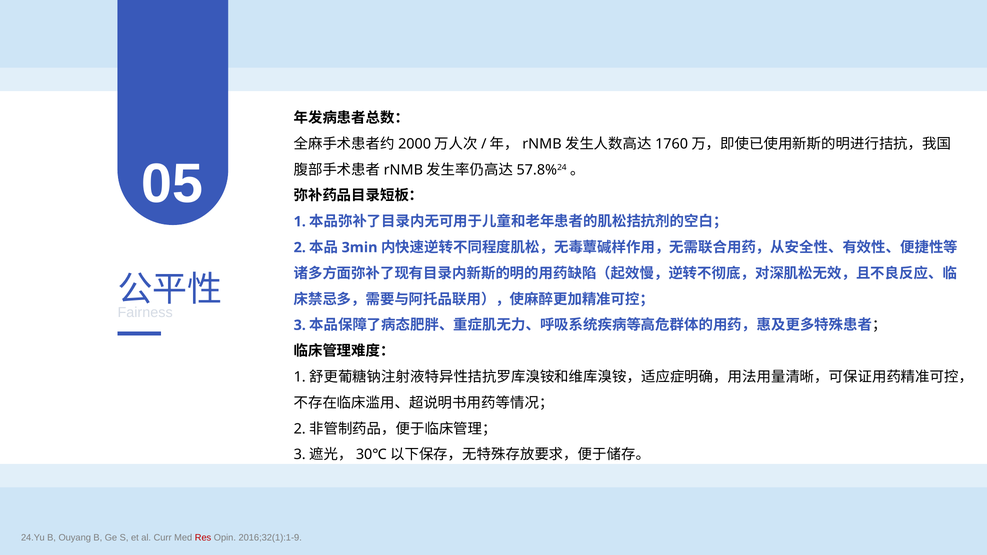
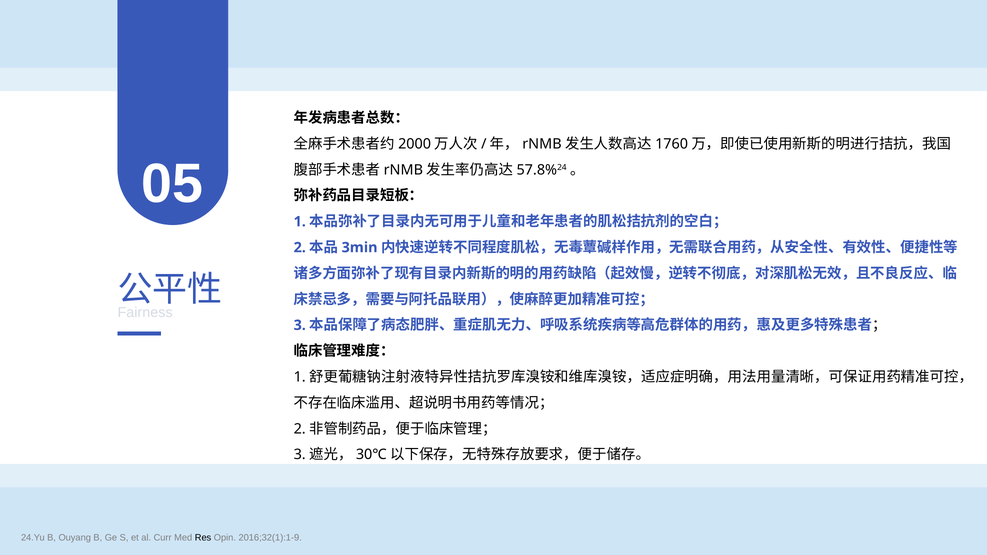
Res colour: red -> black
